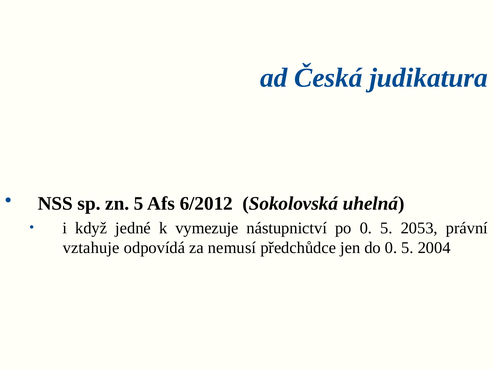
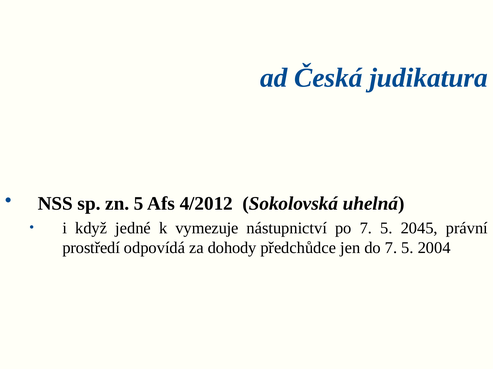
6/2012: 6/2012 -> 4/2012
po 0: 0 -> 7
2053: 2053 -> 2045
vztahuje: vztahuje -> prostředí
nemusí: nemusí -> dohody
do 0: 0 -> 7
